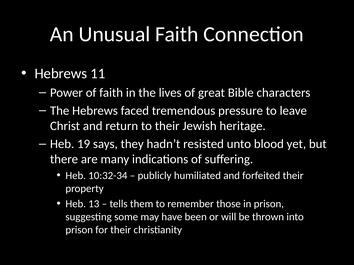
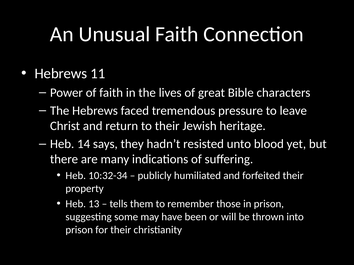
19: 19 -> 14
